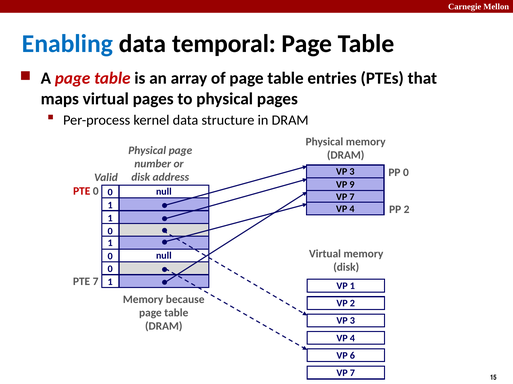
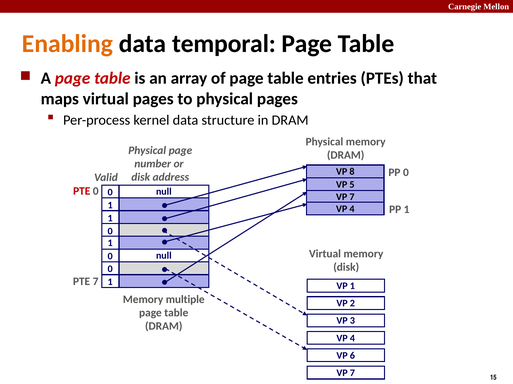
Enabling colour: blue -> orange
3 at (352, 172): 3 -> 8
9: 9 -> 5
PP 2: 2 -> 1
because: because -> multiple
